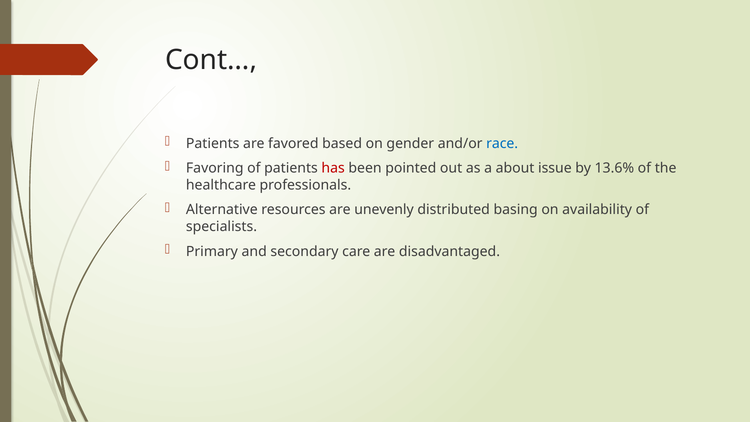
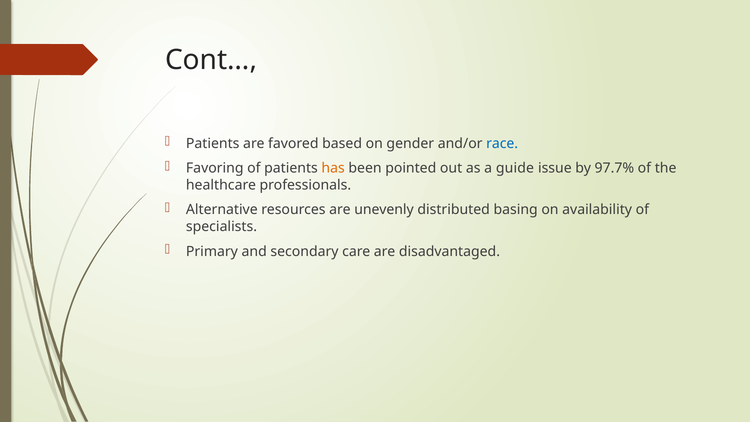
has colour: red -> orange
about: about -> guide
13.6%: 13.6% -> 97.7%
